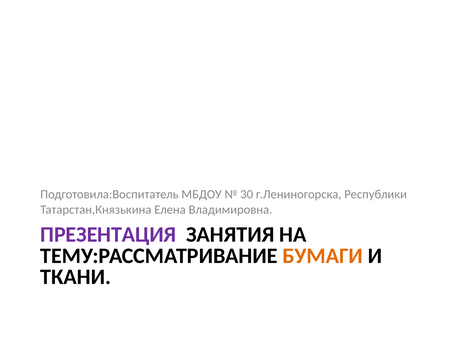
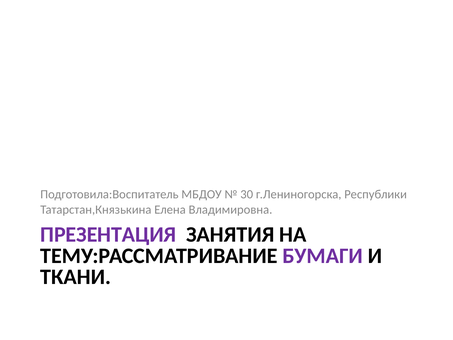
БУМАГИ colour: orange -> purple
